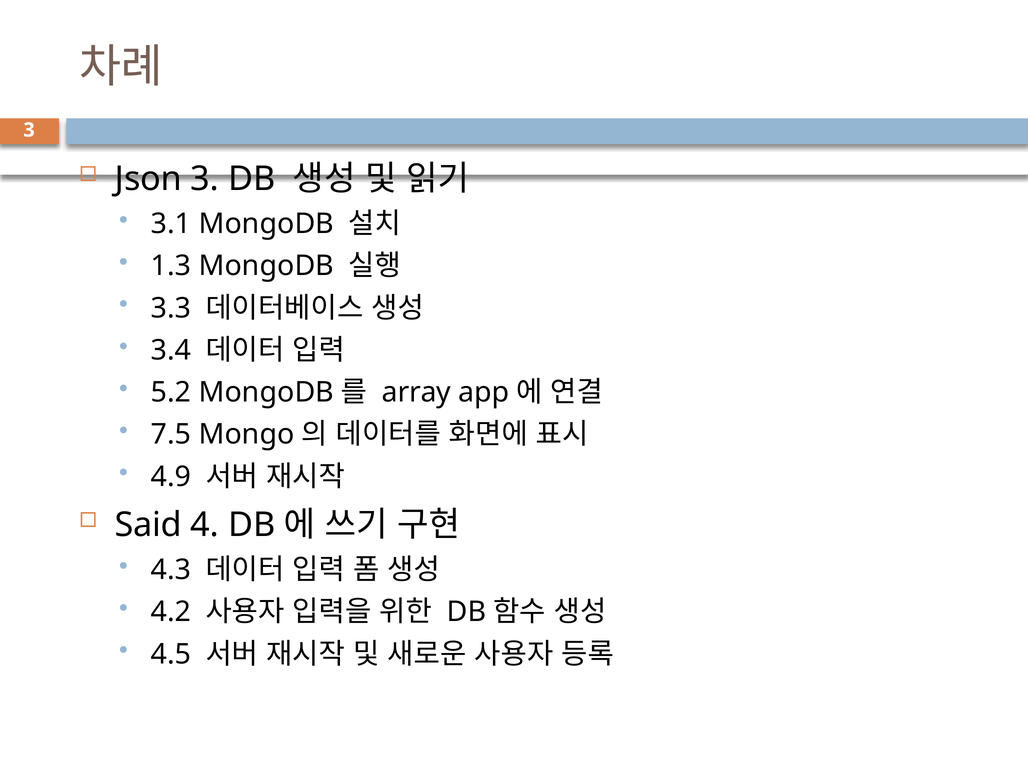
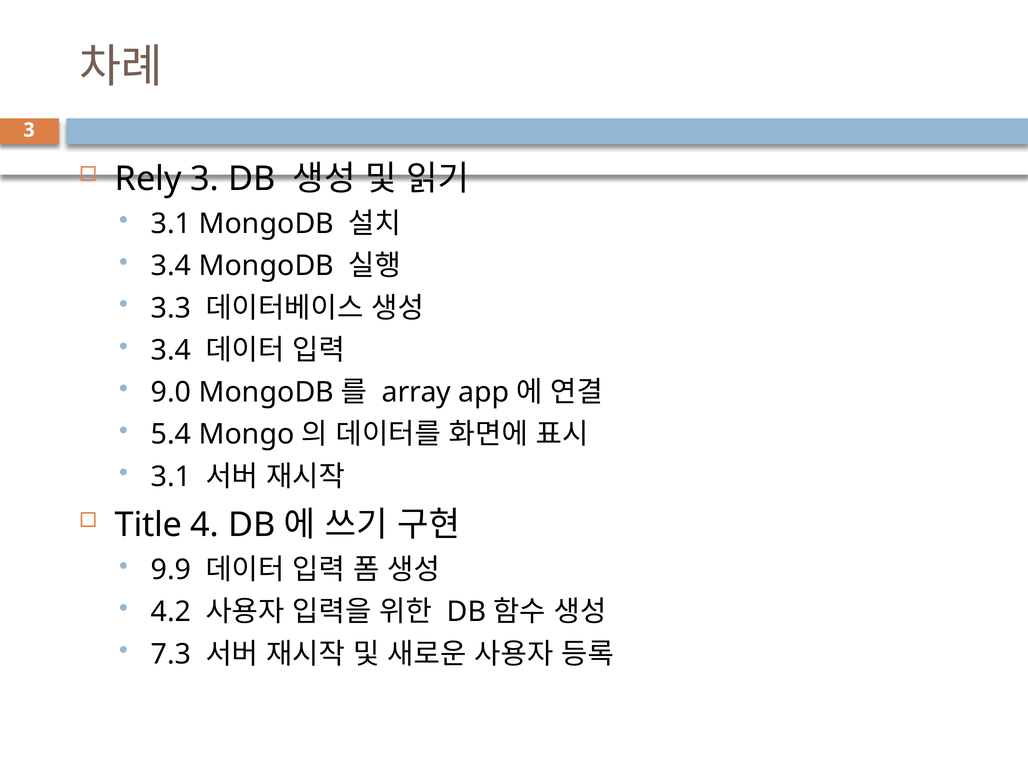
Json: Json -> Rely
1.3 at (171, 266): 1.3 -> 3.4
5.2: 5.2 -> 9.0
7.5: 7.5 -> 5.4
4.9 at (171, 477): 4.9 -> 3.1
Said: Said -> Title
4.3: 4.3 -> 9.9
4.5: 4.5 -> 7.3
